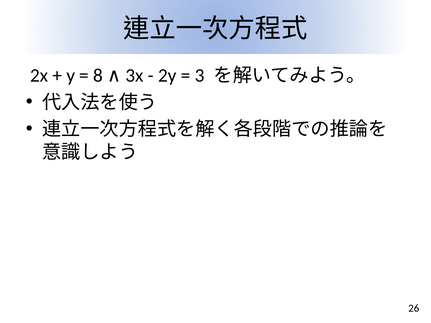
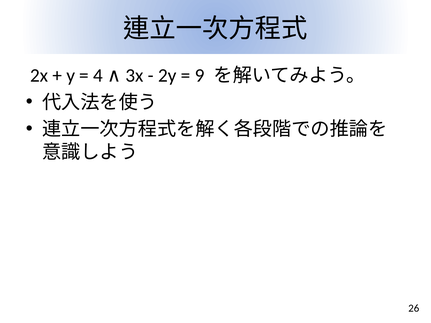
8: 8 -> 4
3: 3 -> 9
